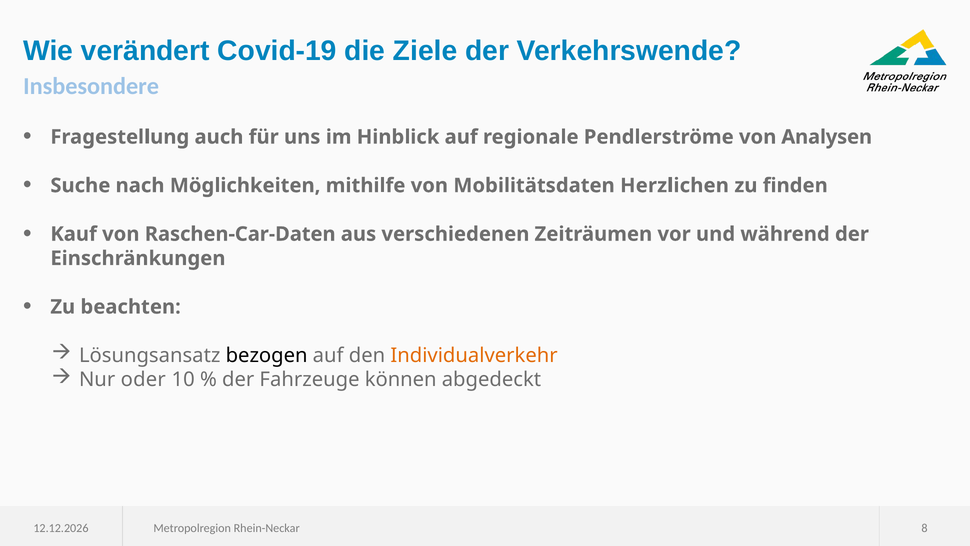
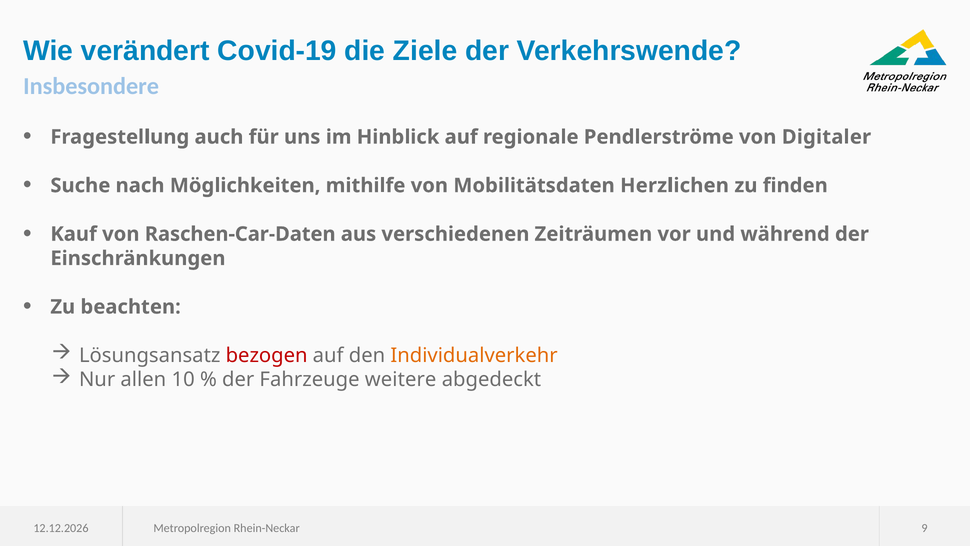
Analysen: Analysen -> Digitaler
bezogen colour: black -> red
oder: oder -> allen
können: können -> weitere
8: 8 -> 9
